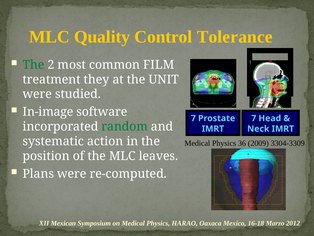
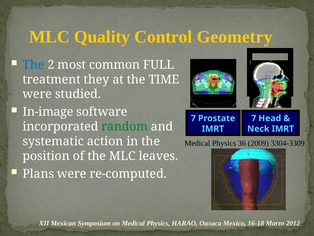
Tolerance: Tolerance -> Geometry
The at (34, 65) colour: green -> blue
FILM: FILM -> FULL
UNIT: UNIT -> TIME
